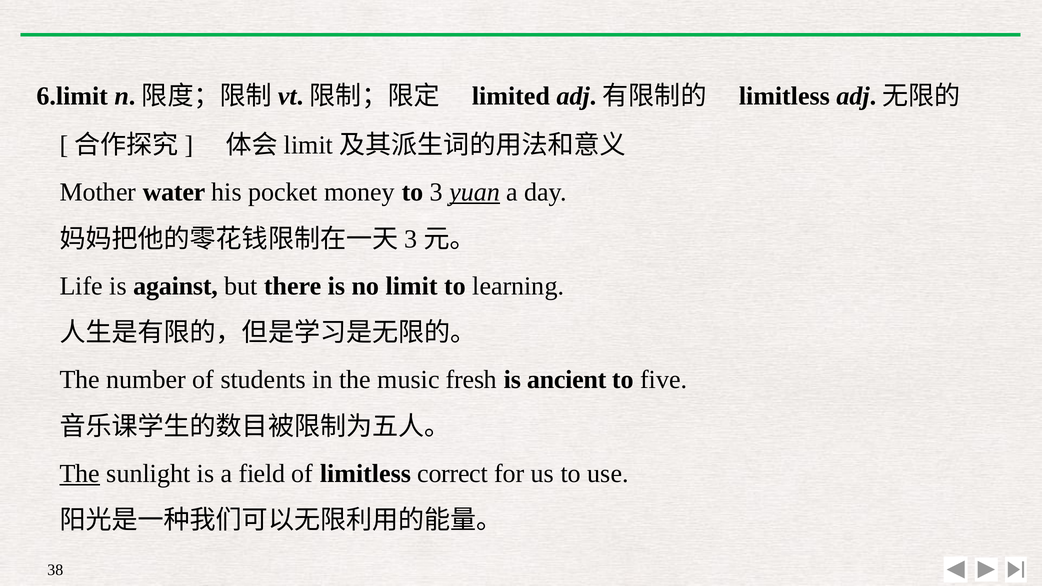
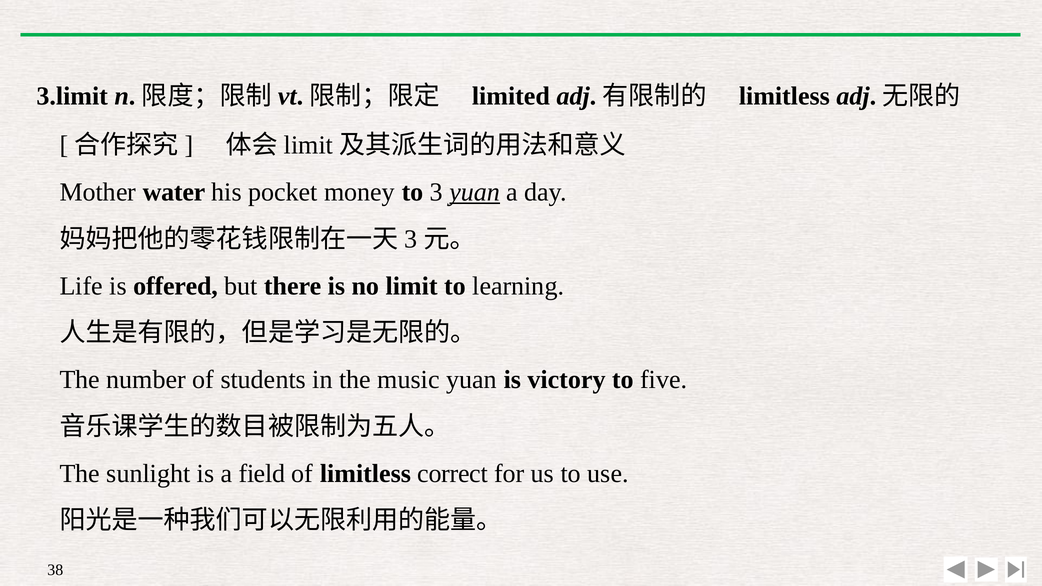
6.limit: 6.limit -> 3.limit
against: against -> offered
music fresh: fresh -> yuan
ancient: ancient -> victory
The at (80, 474) underline: present -> none
